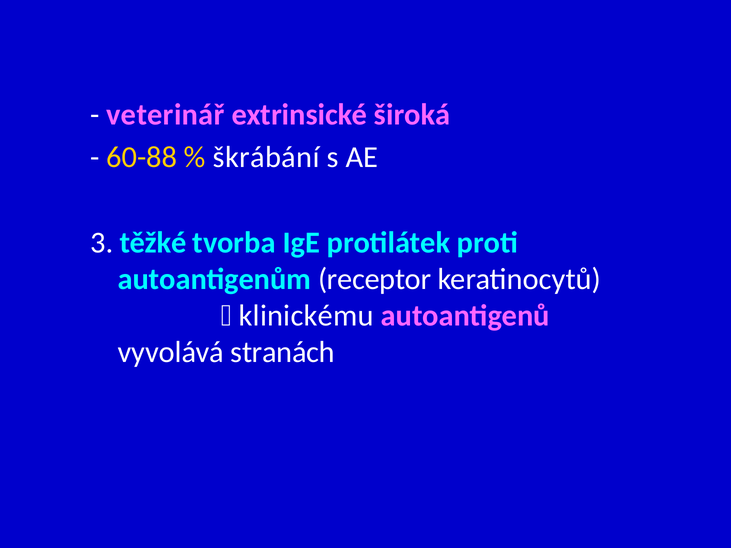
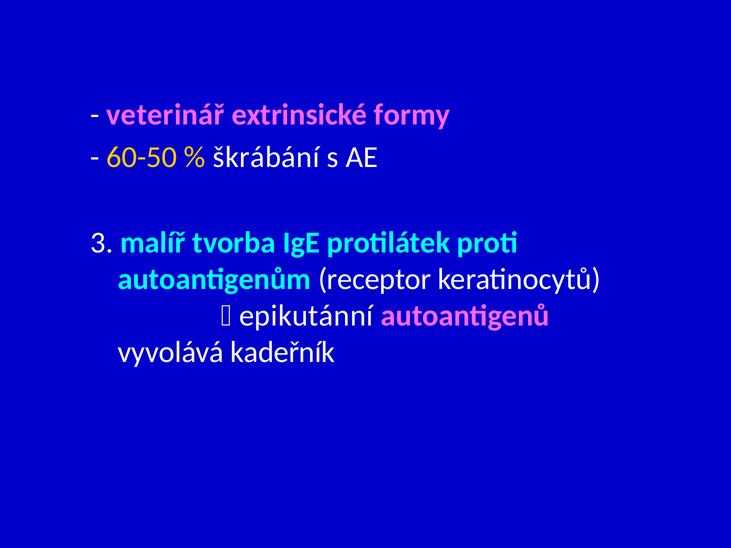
široká: široká -> formy
60-88: 60-88 -> 60-50
těžké: těžké -> malíř
klinickému: klinickému -> epikutánní
stranách: stranách -> kadeřník
